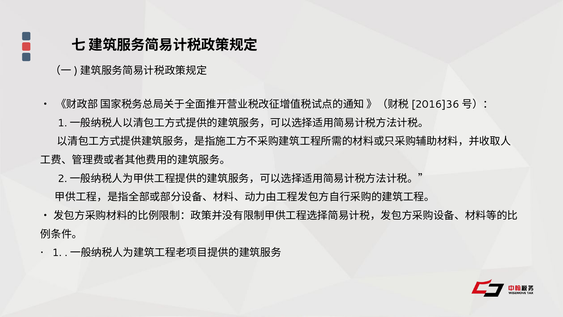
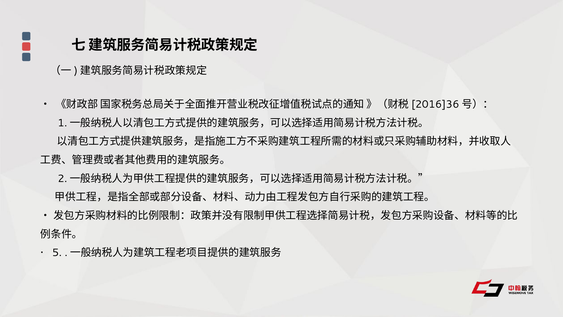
1: 1 -> 5
